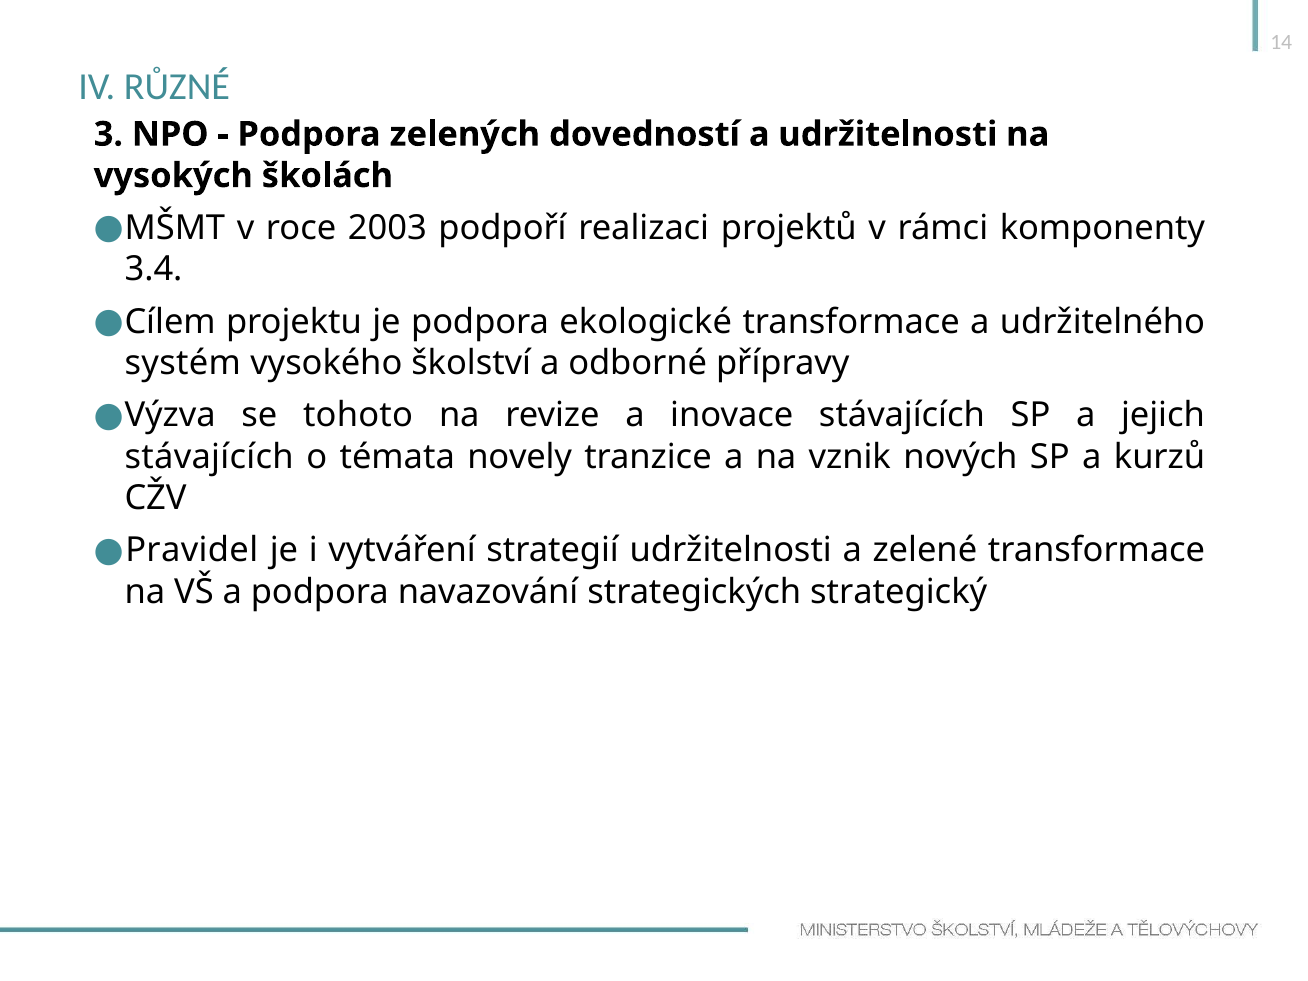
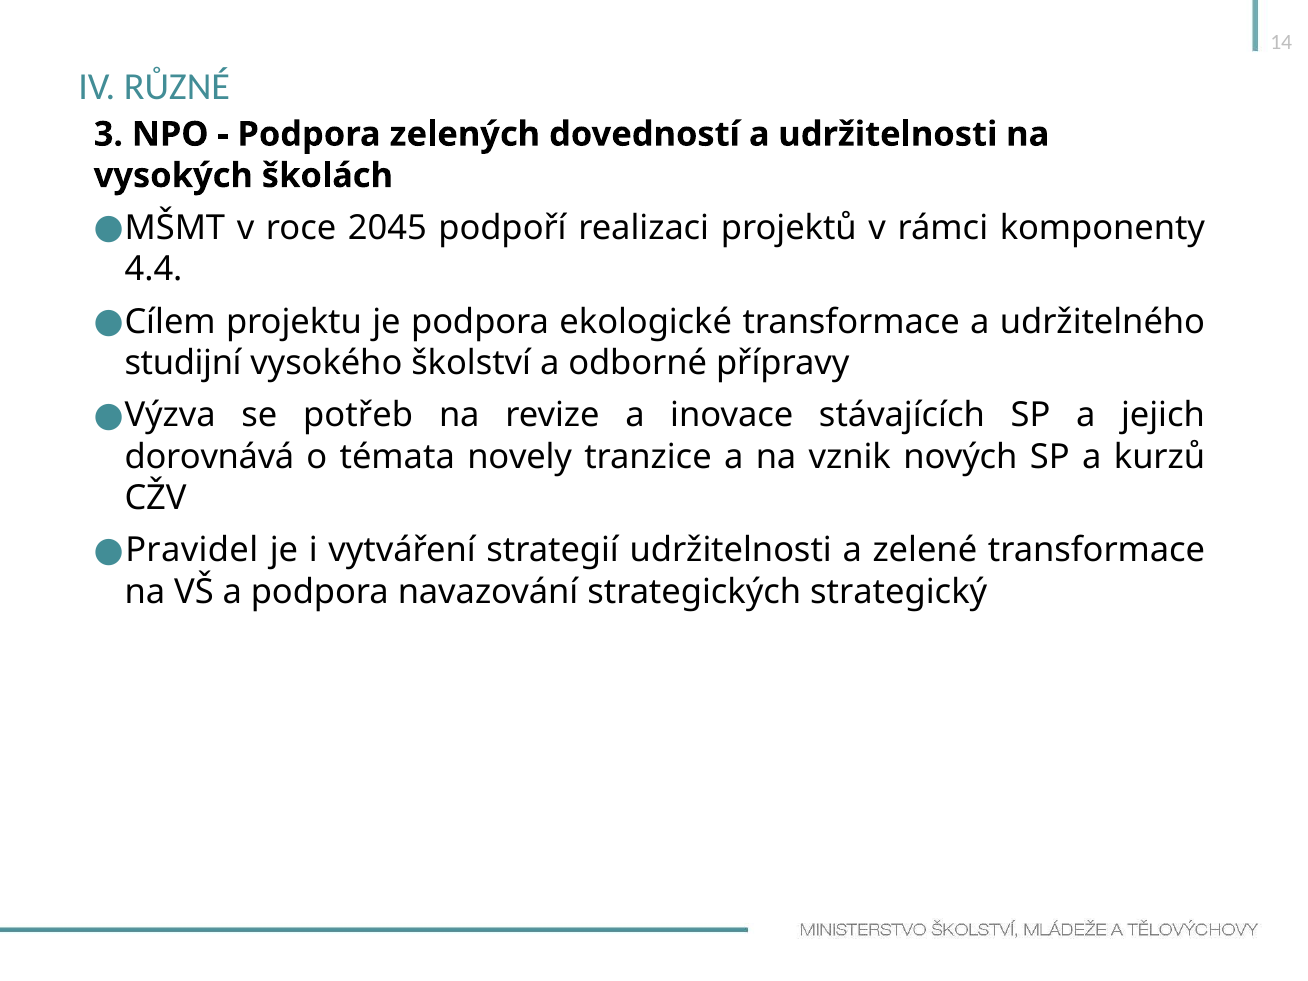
2003: 2003 -> 2045
3.4: 3.4 -> 4.4
systém: systém -> studijní
tohoto: tohoto -> potřeb
stávajících at (209, 457): stávajících -> dorovnává
